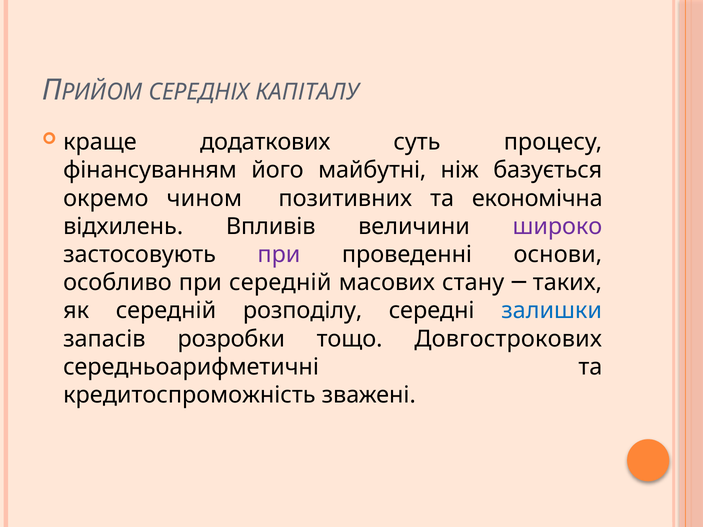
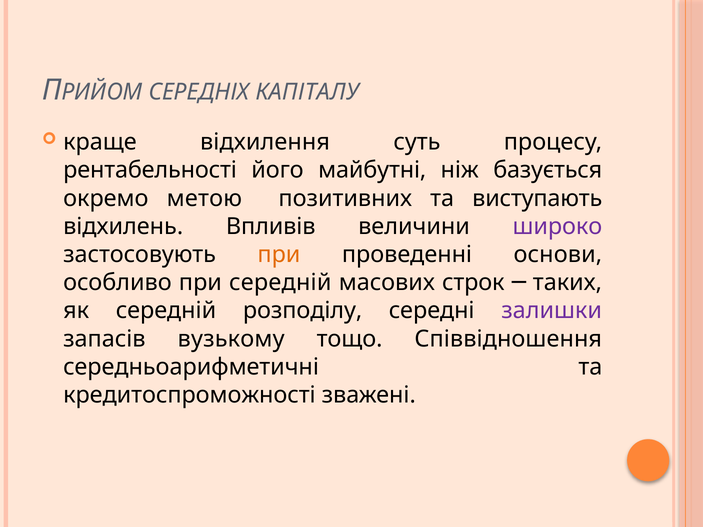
додаткових: додаткових -> відхилення
фінансуванням: фінансуванням -> рентабельності
чином: чином -> метою
економічна: економічна -> виступають
при at (279, 255) colour: purple -> orange
стану: стану -> строк
залишки colour: blue -> purple
розробки: розробки -> вузькому
Довгострокових: Довгострокових -> Співвідношення
кредитоспроможність: кредитоспроможність -> кредитоспроможності
